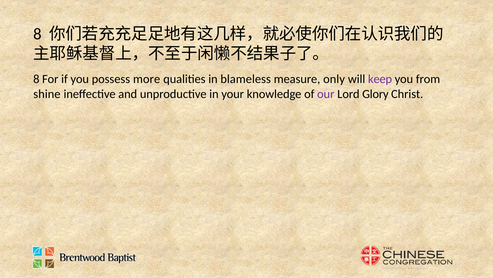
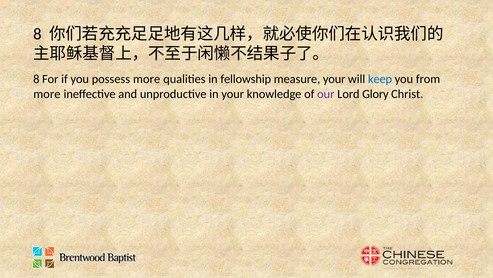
blameless: blameless -> fellowship
measure only: only -> your
keep colour: purple -> blue
shine at (47, 94): shine -> more
